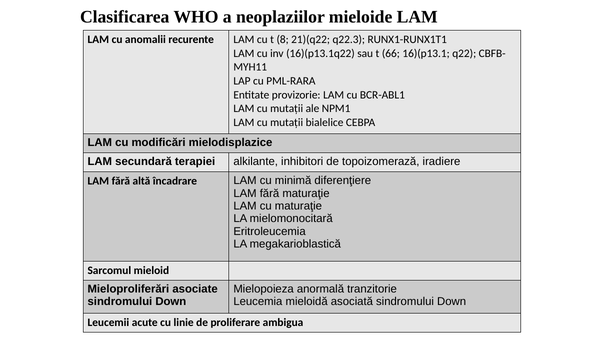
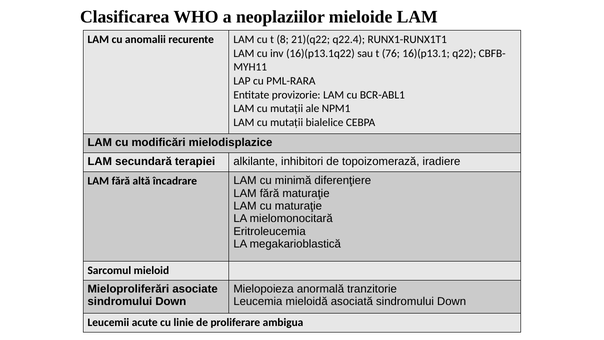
q22.3: q22.3 -> q22.4
66: 66 -> 76
